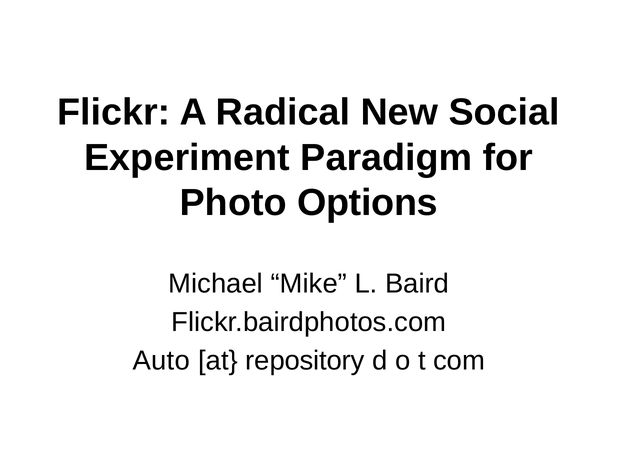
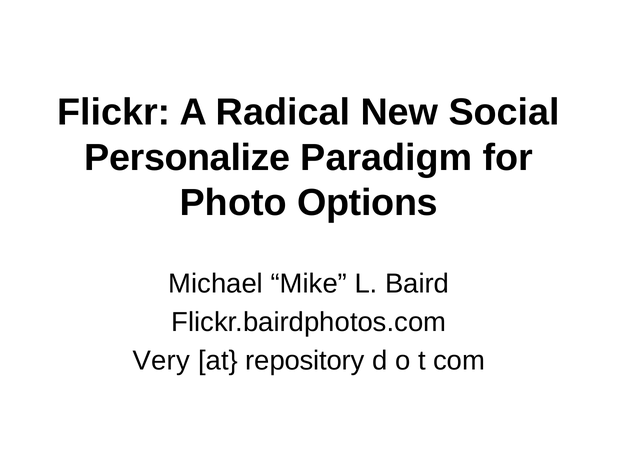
Experiment: Experiment -> Personalize
Auto: Auto -> Very
